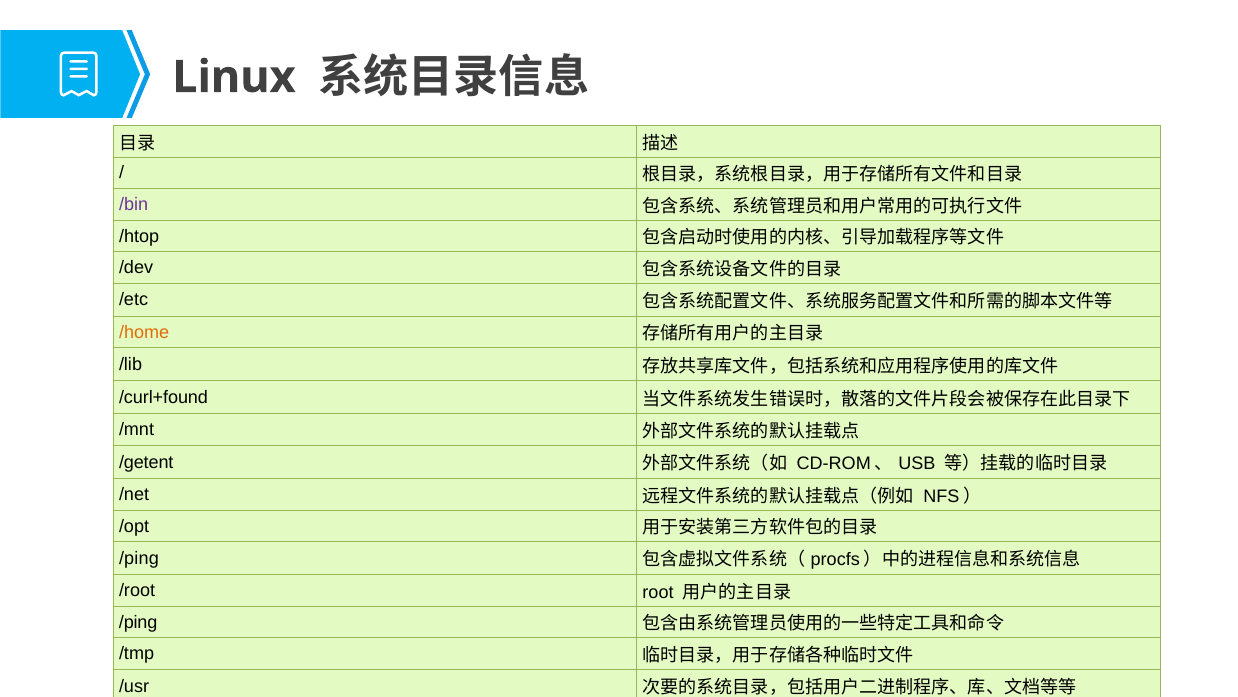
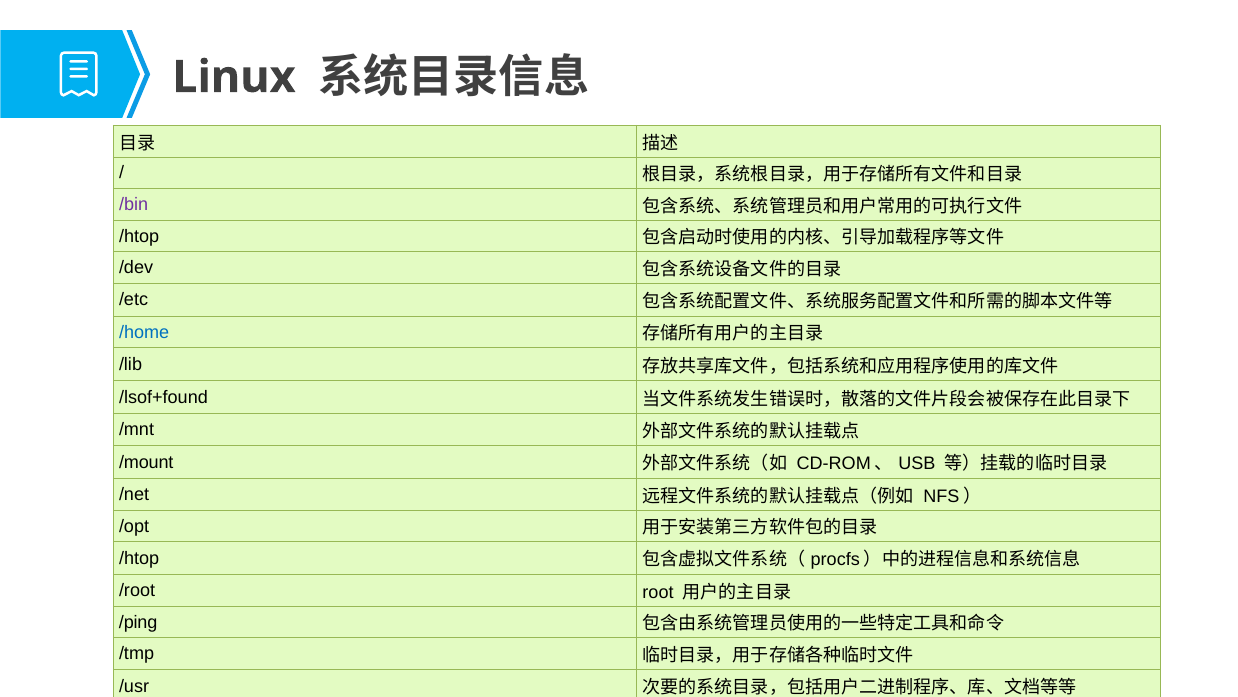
/home colour: orange -> blue
/curl+found: /curl+found -> /lsof+found
/getent: /getent -> /mount
/ping at (139, 558): /ping -> /htop
